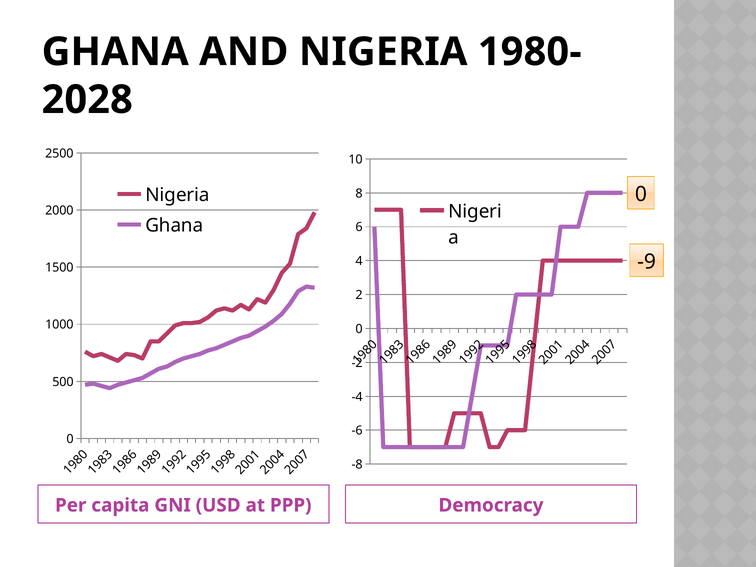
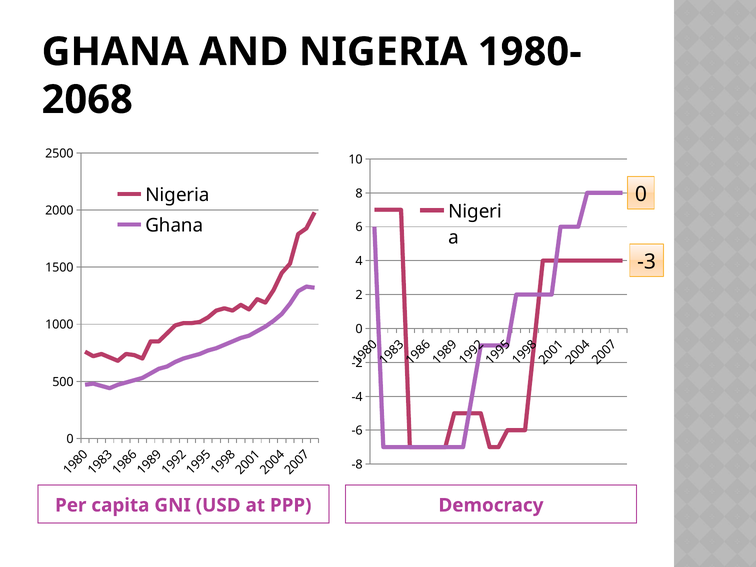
2028: 2028 -> 2068
-9: -9 -> -3
